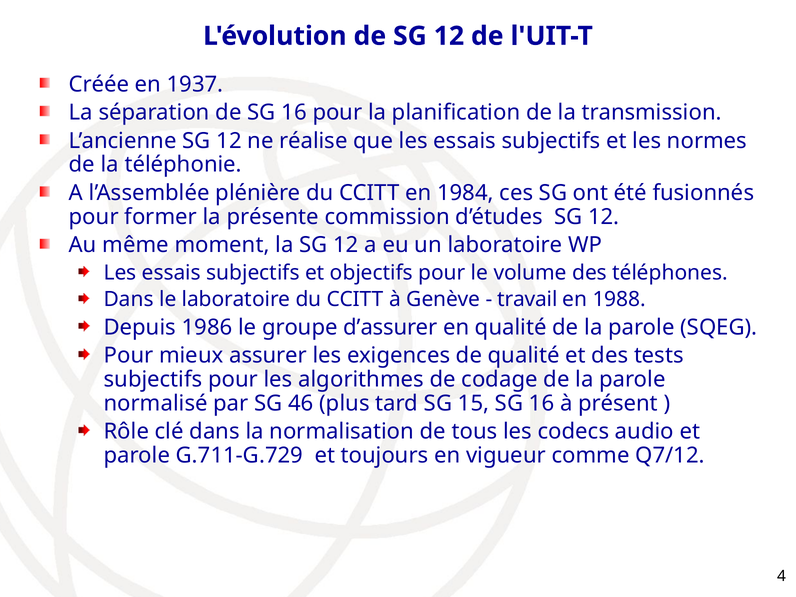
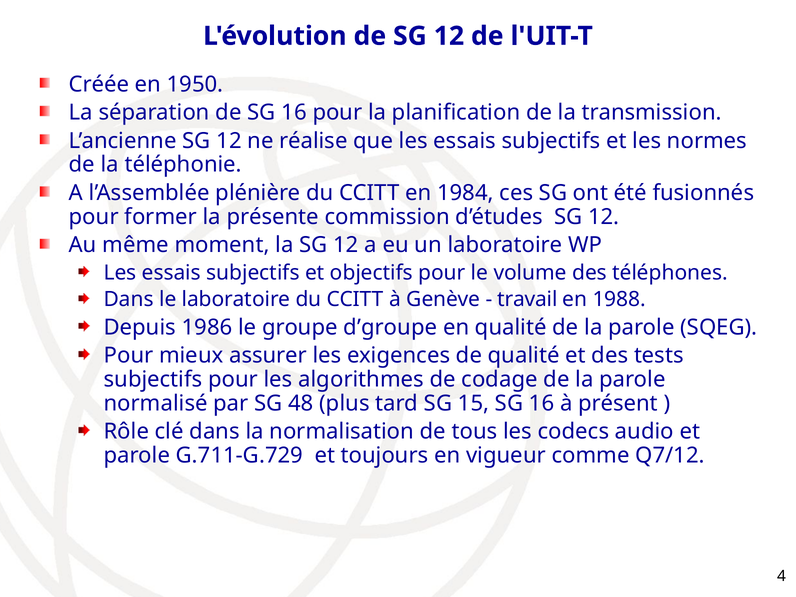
1937: 1937 -> 1950
d’assurer: d’assurer -> d’groupe
46: 46 -> 48
